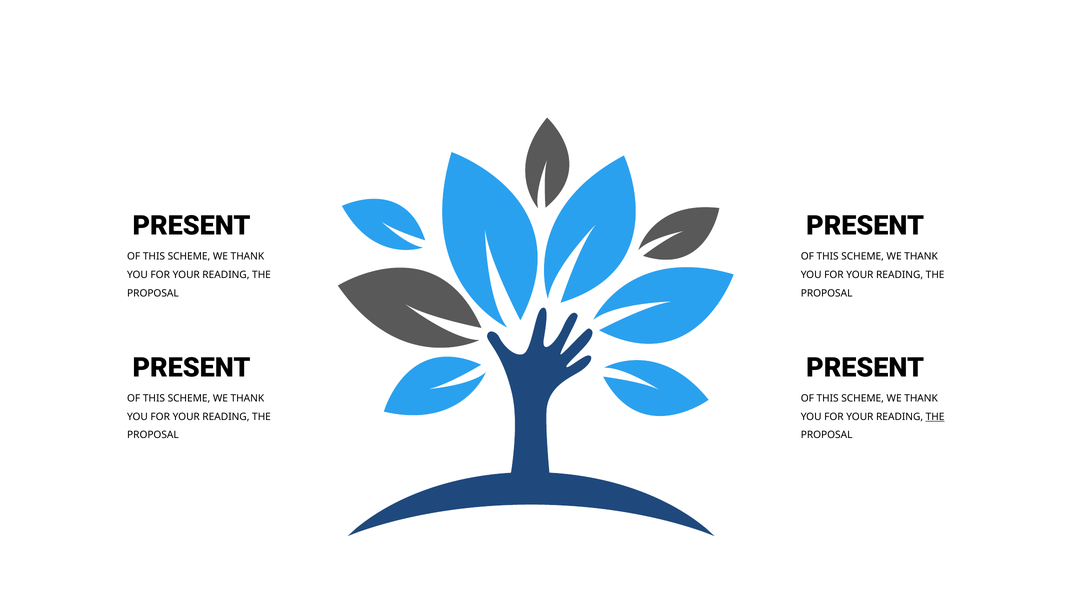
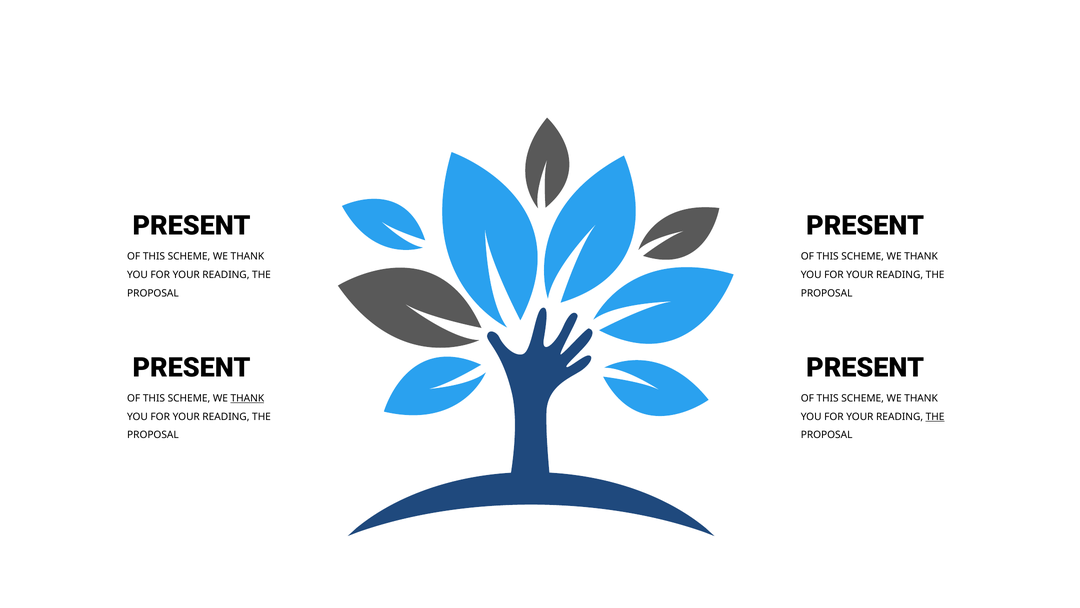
THANK at (247, 398) underline: none -> present
